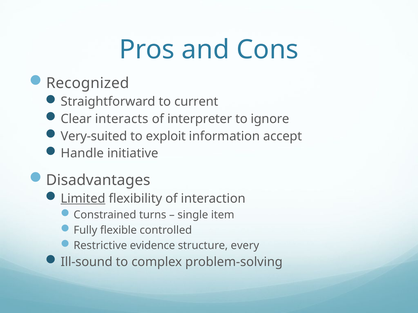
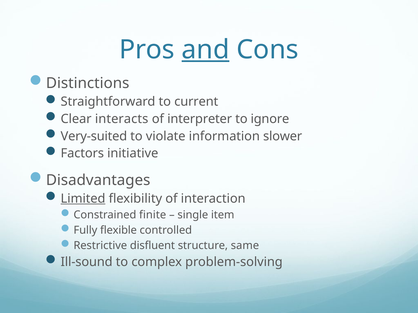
and underline: none -> present
Recognized: Recognized -> Distinctions
exploit: exploit -> violate
accept: accept -> slower
Handle: Handle -> Factors
turns: turns -> finite
evidence: evidence -> disfluent
every: every -> same
